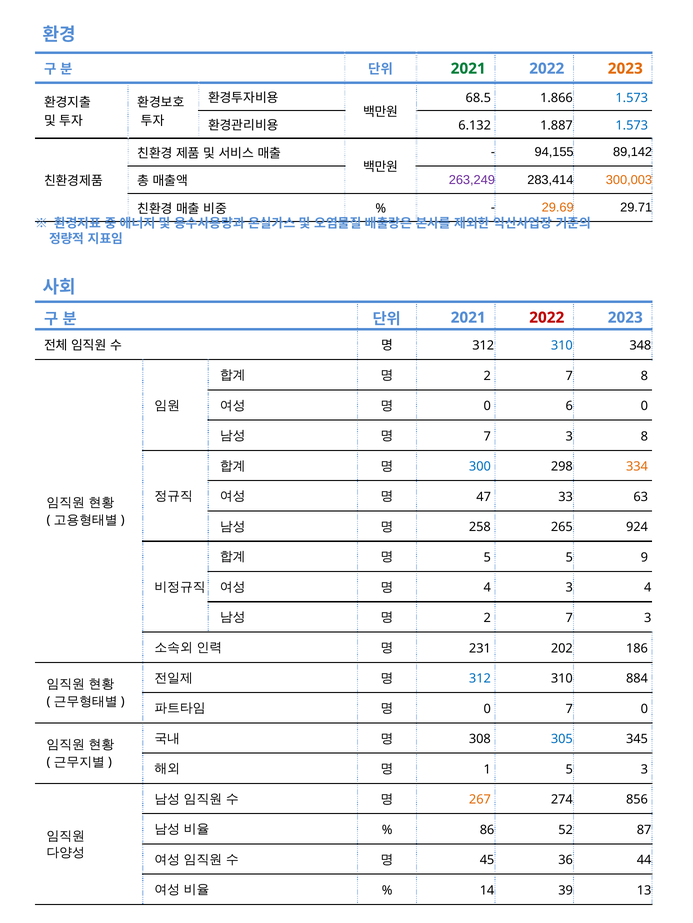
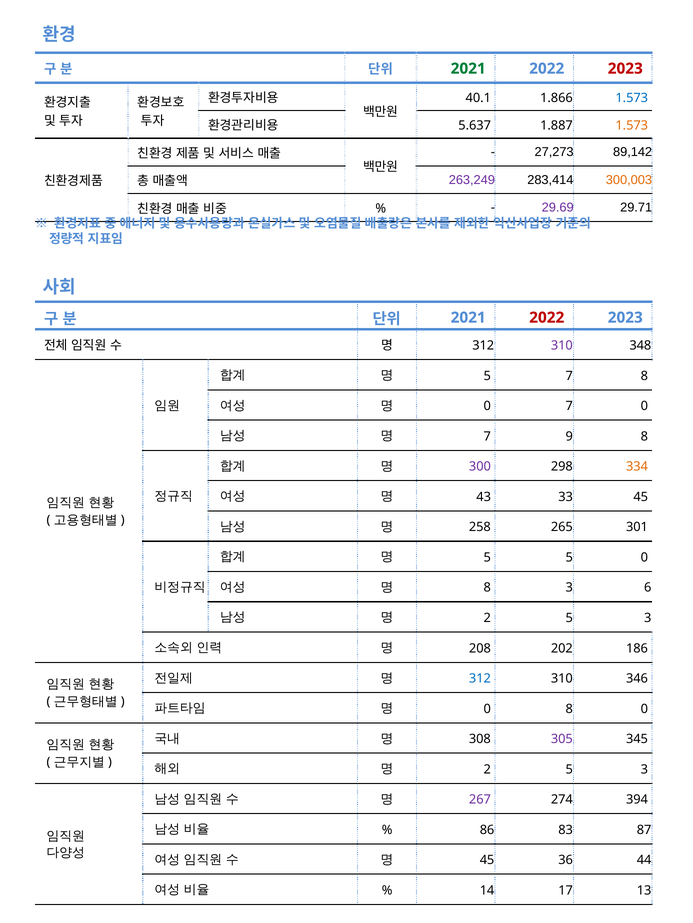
2023 at (625, 69) colour: orange -> red
68.5: 68.5 -> 40.1
6.132: 6.132 -> 5.637
1.573 at (632, 126) colour: blue -> orange
94,155: 94,155 -> 27,273
29.69 colour: orange -> purple
310 at (562, 346) colour: blue -> purple
2 at (487, 376): 2 -> 5
0 6: 6 -> 7
3 at (569, 437): 3 -> 9
300 colour: blue -> purple
47: 47 -> 43
33 63: 63 -> 45
924: 924 -> 301
5 9: 9 -> 0
4 at (487, 588): 4 -> 8
3 4: 4 -> 6
7 at (569, 619): 7 -> 5
231: 231 -> 208
884: 884 -> 346
0 7: 7 -> 8
305 colour: blue -> purple
1 at (487, 770): 1 -> 2
267 colour: orange -> purple
856: 856 -> 394
52: 52 -> 83
39: 39 -> 17
